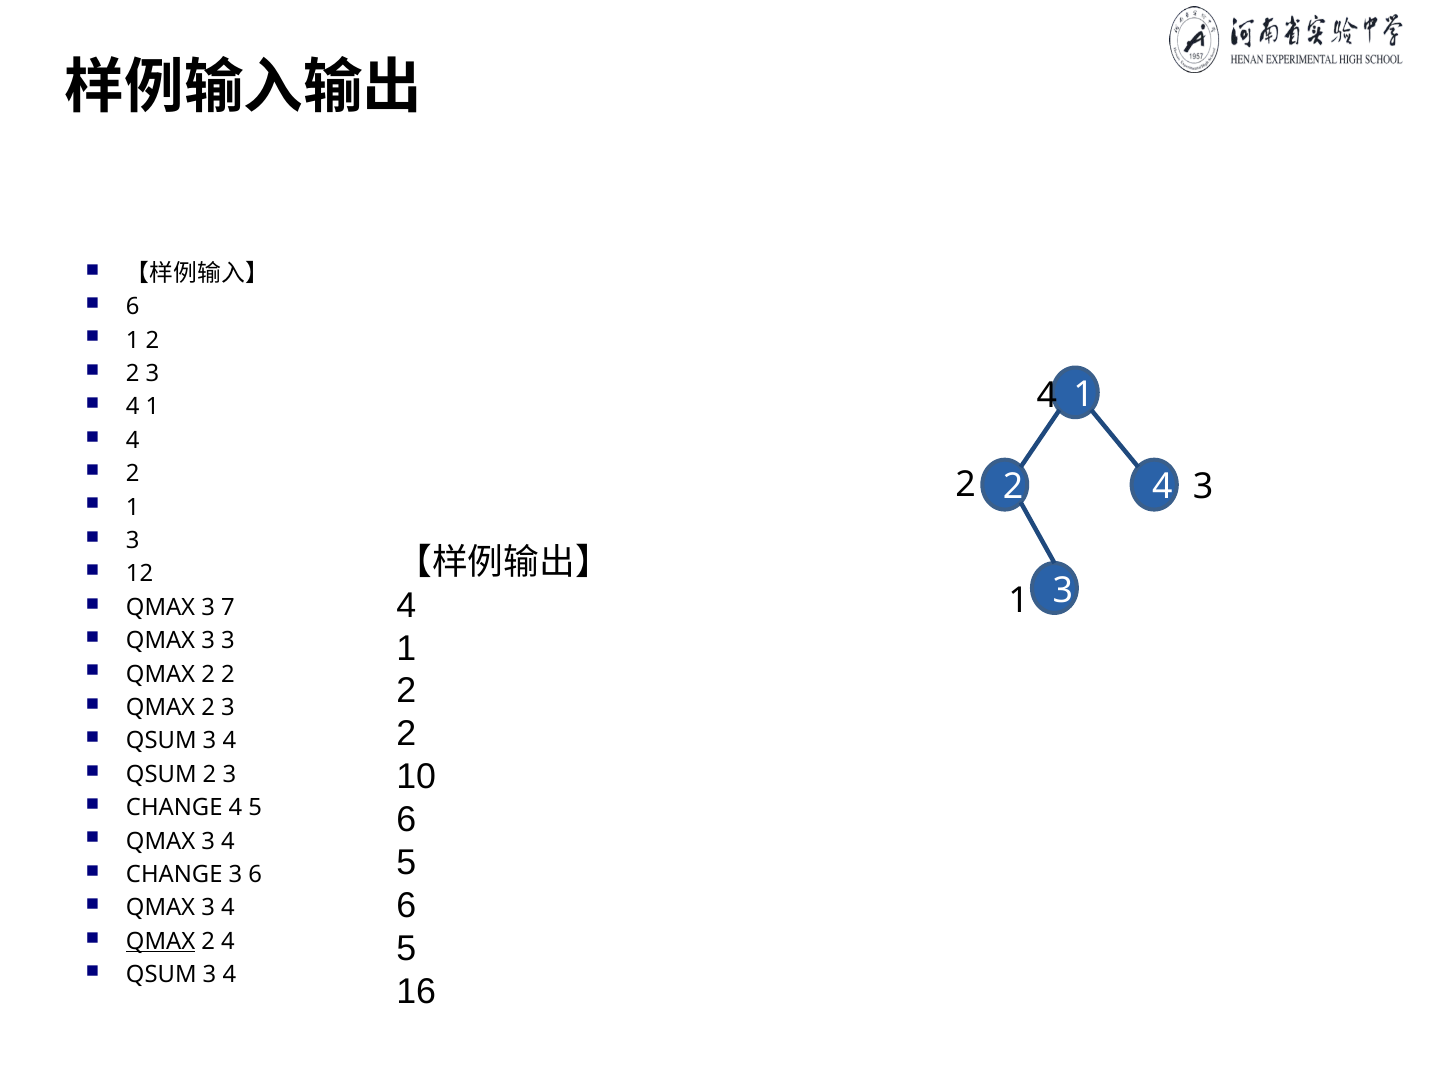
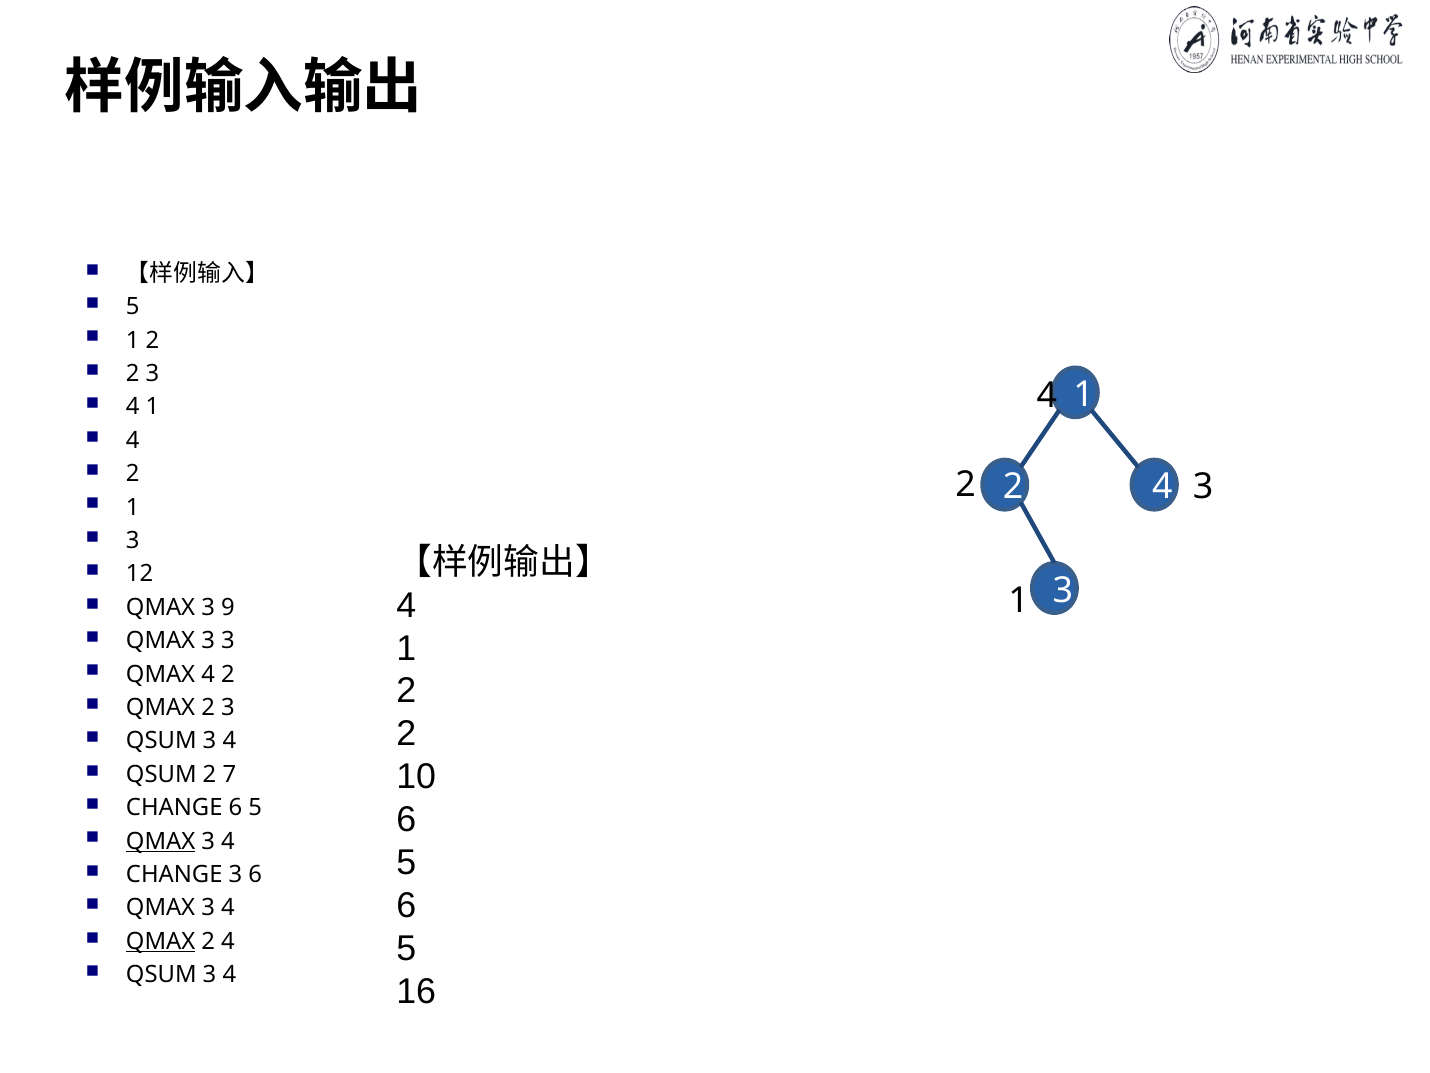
6 at (133, 307): 6 -> 5
7: 7 -> 9
2 at (208, 674): 2 -> 4
QSUM 2 3: 3 -> 7
CHANGE 4: 4 -> 6
QMAX at (161, 841) underline: none -> present
